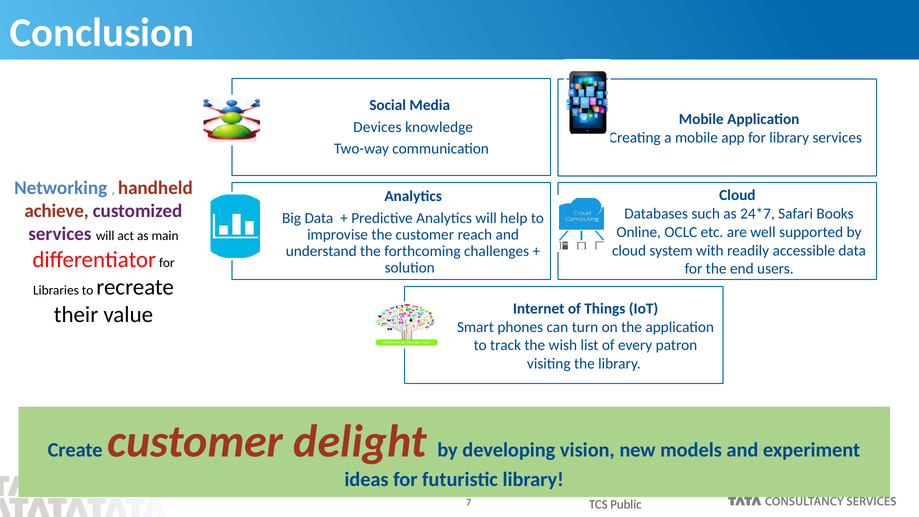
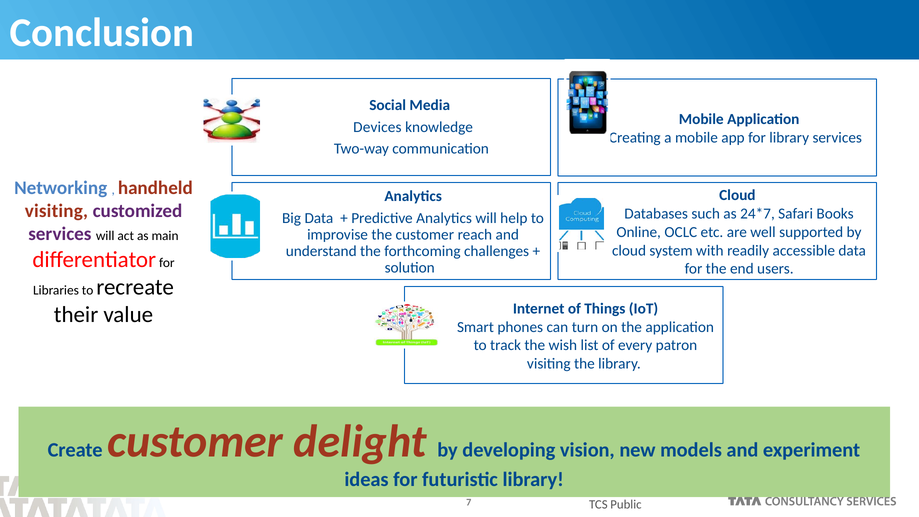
achieve at (57, 211): achieve -> visiting
